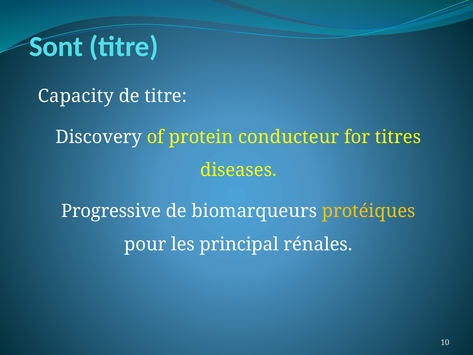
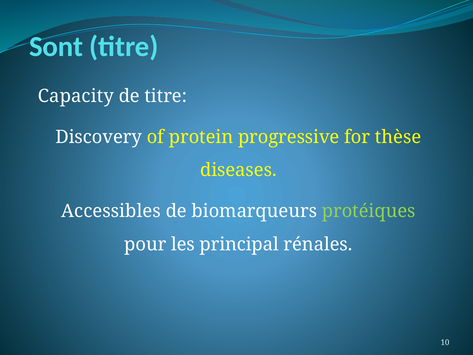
conducteur: conducteur -> progressive
titres: titres -> thèse
Progressive: Progressive -> Accessibles
protéiques colour: yellow -> light green
